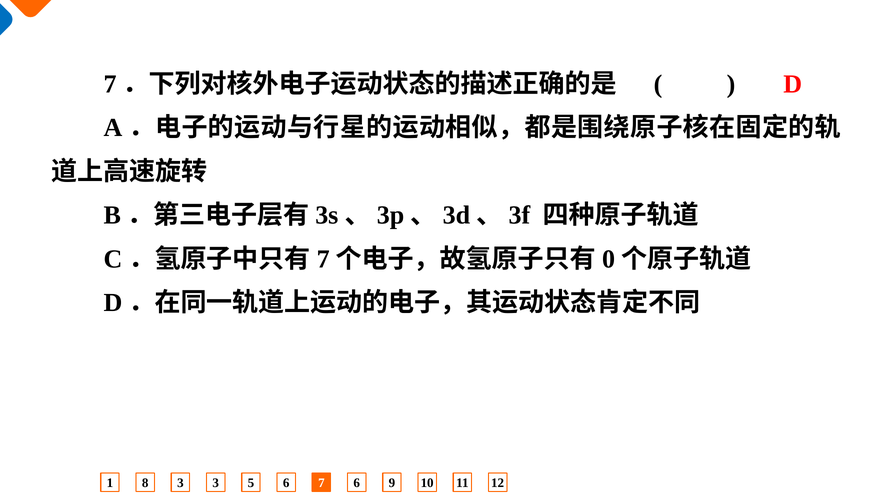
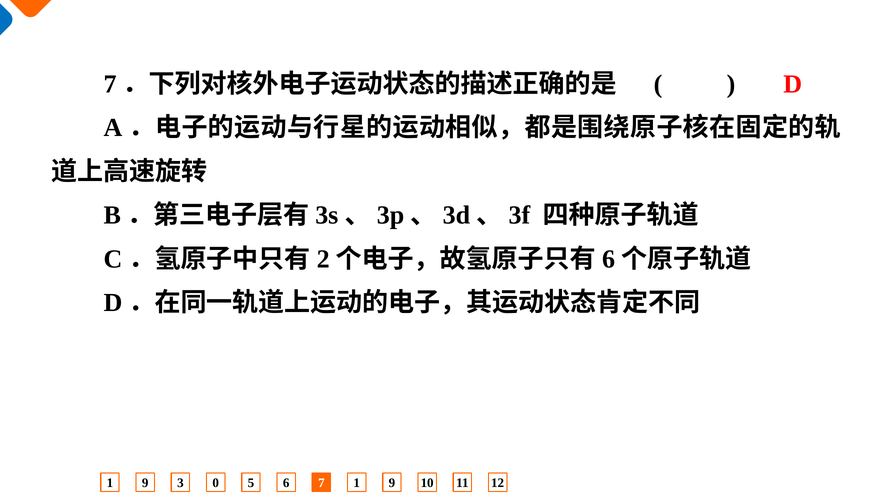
7 at (323, 259): 7 -> 2
0 at (609, 259): 0 -> 6
8 at (145, 483): 8 -> 9
3 3: 3 -> 0
7 6: 6 -> 1
